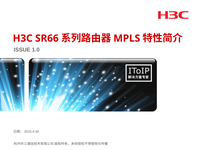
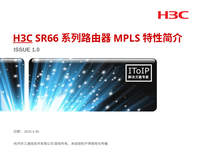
H3C underline: none -> present
